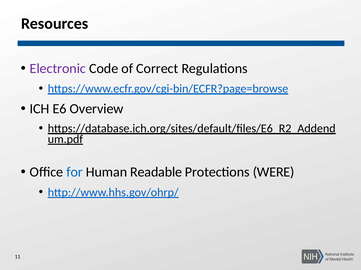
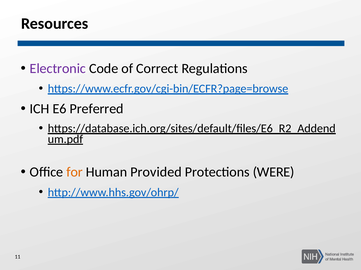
Overview: Overview -> Preferred
for colour: blue -> orange
Readable: Readable -> Provided
